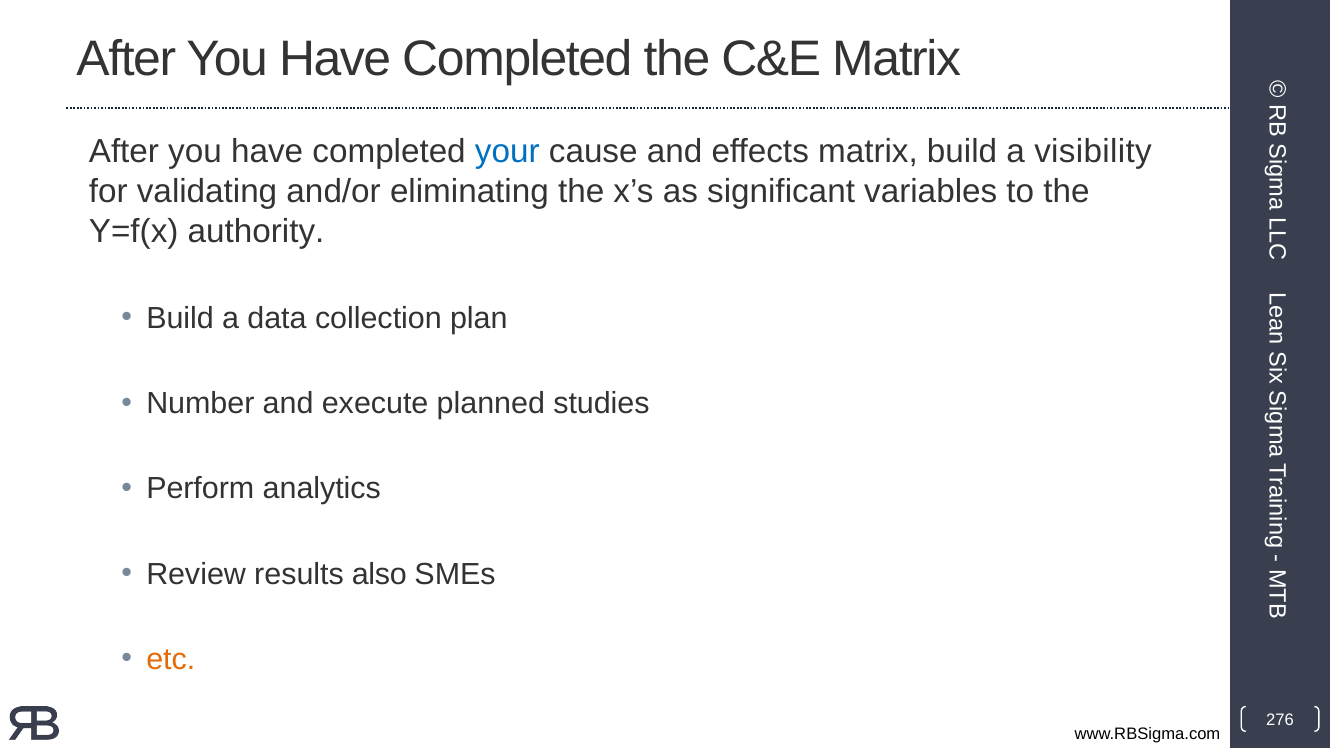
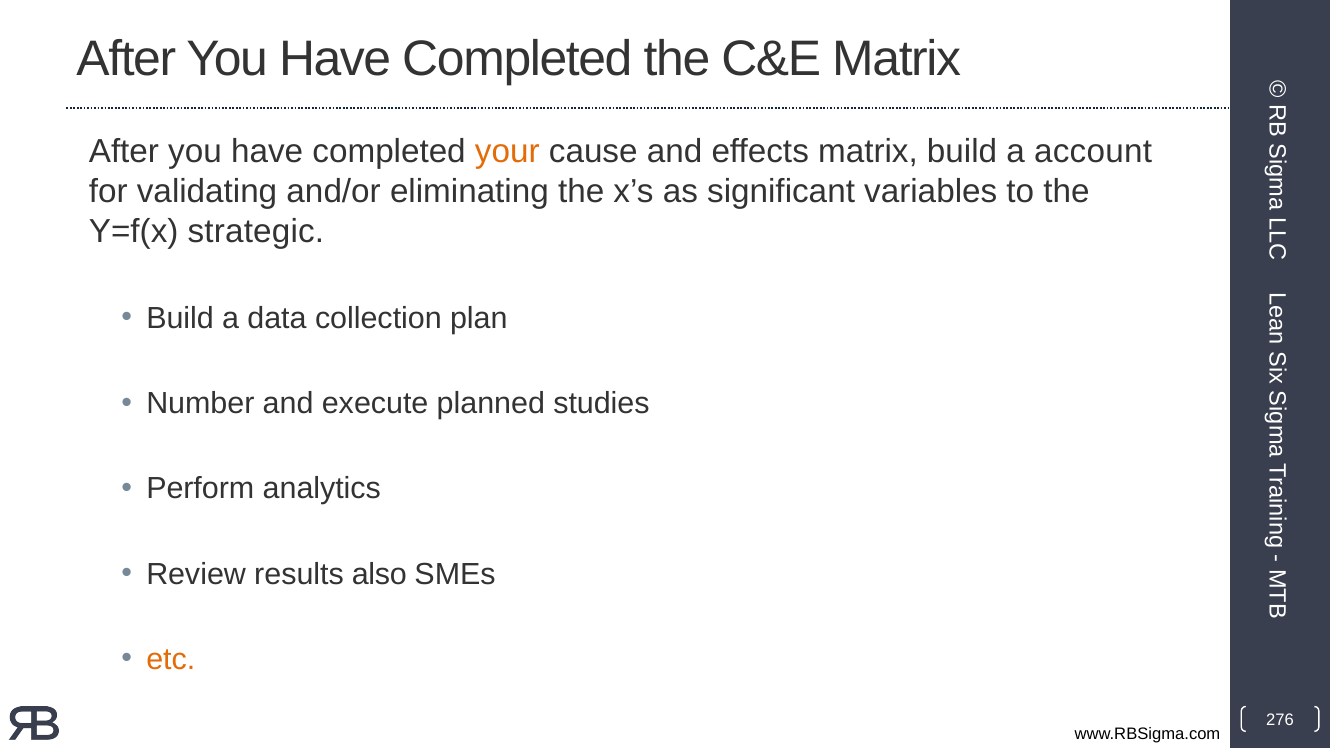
your colour: blue -> orange
visibility: visibility -> account
authority: authority -> strategic
